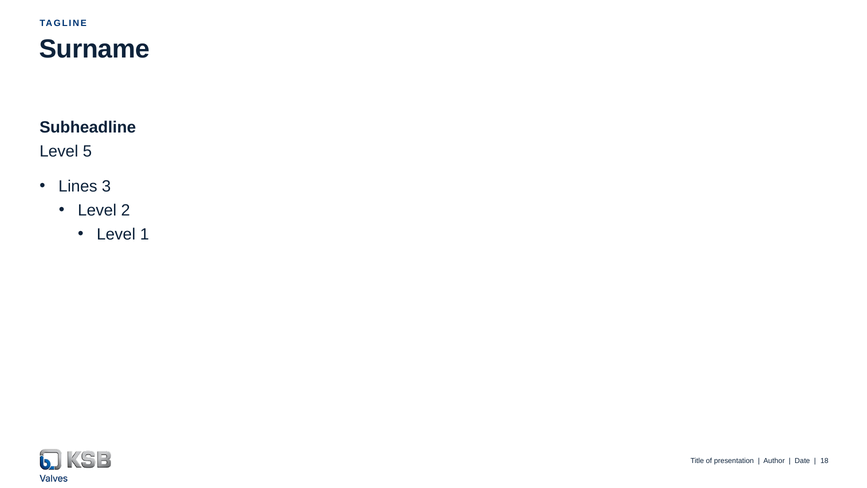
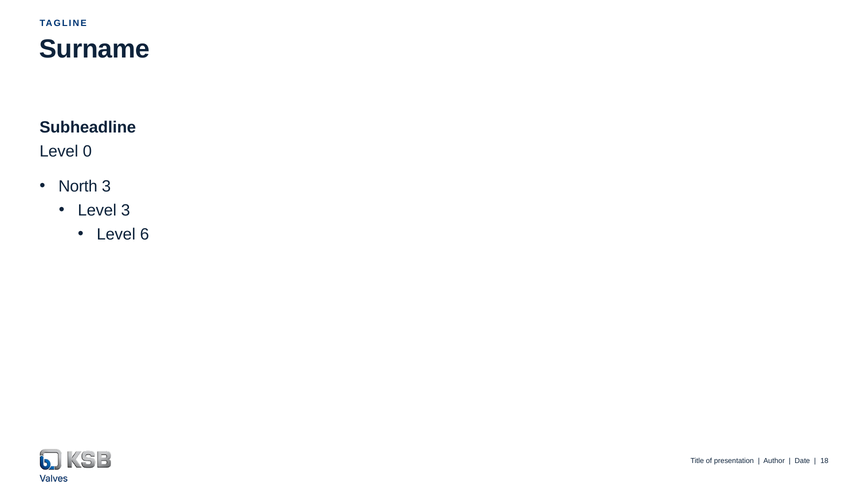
5: 5 -> 0
Lines: Lines -> North
Level 2: 2 -> 3
1: 1 -> 6
